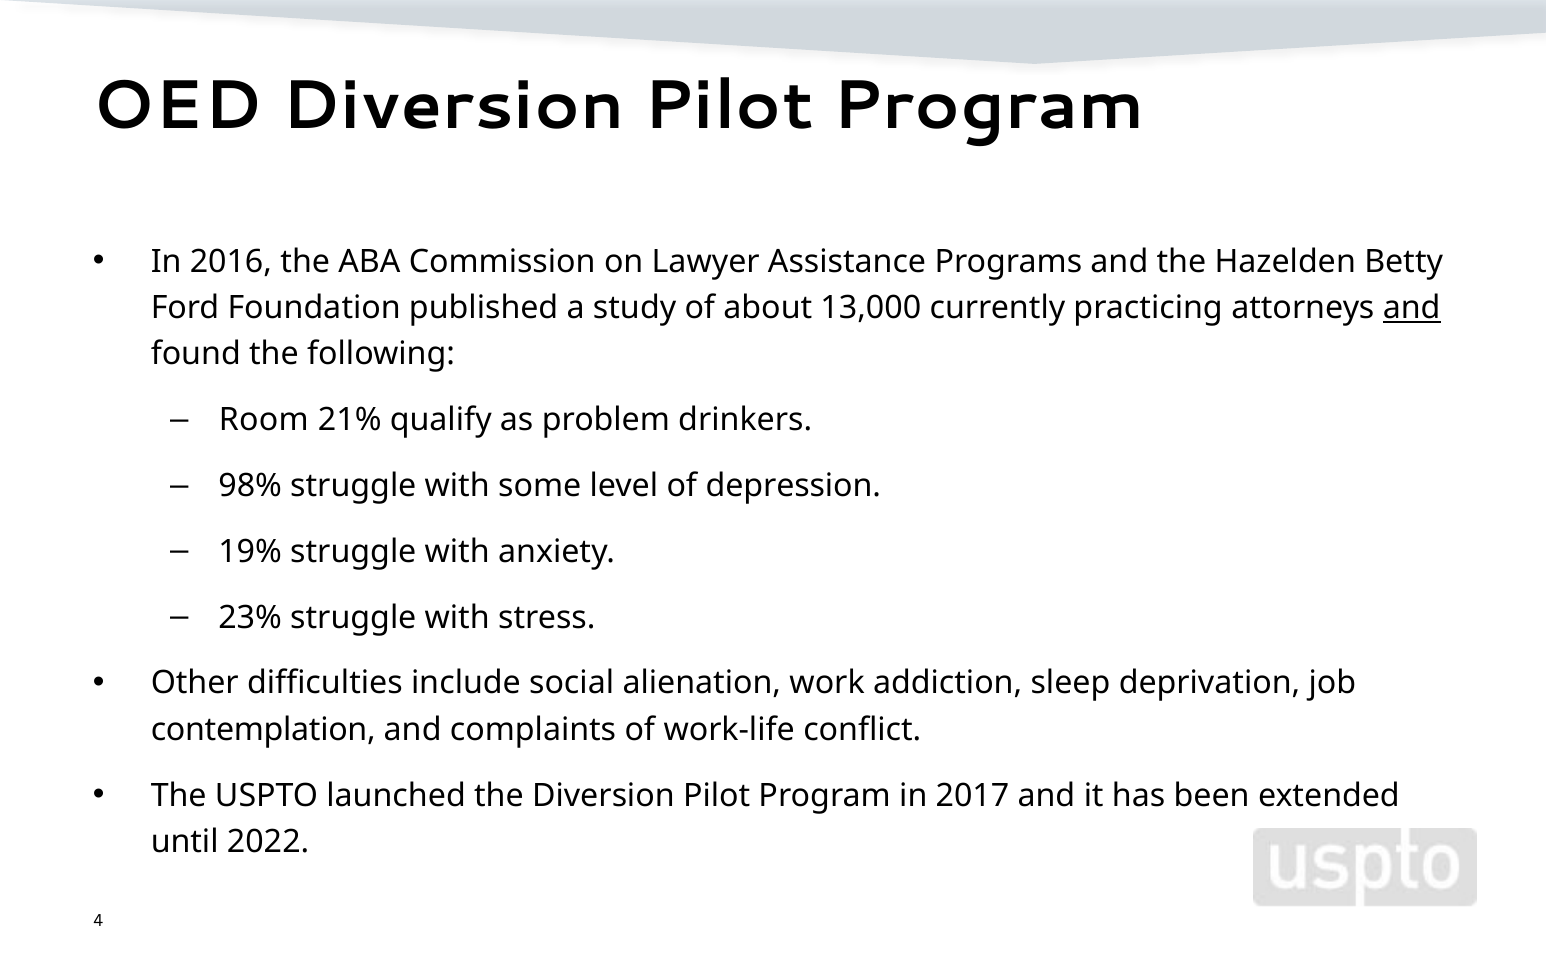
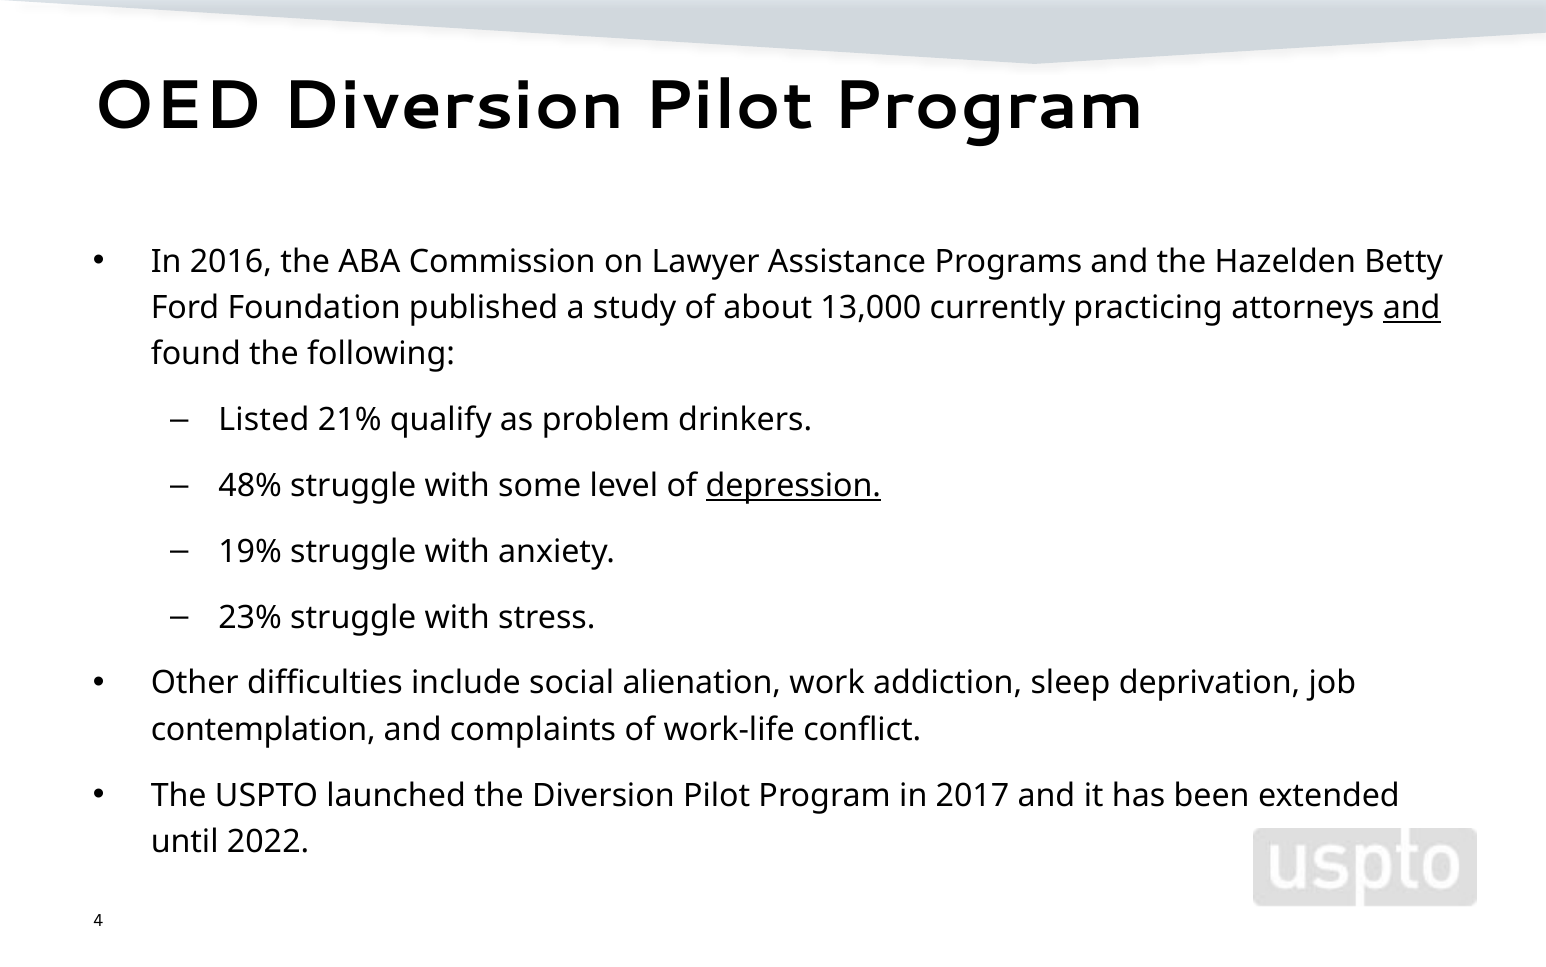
Room: Room -> Listed
98%: 98% -> 48%
depression underline: none -> present
